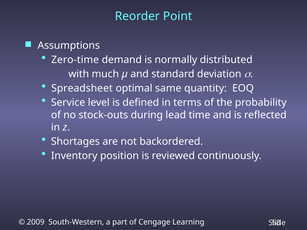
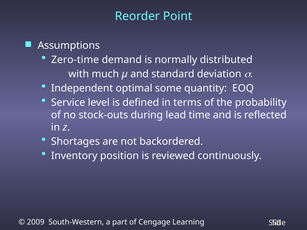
Spreadsheet: Spreadsheet -> Independent
same: same -> some
